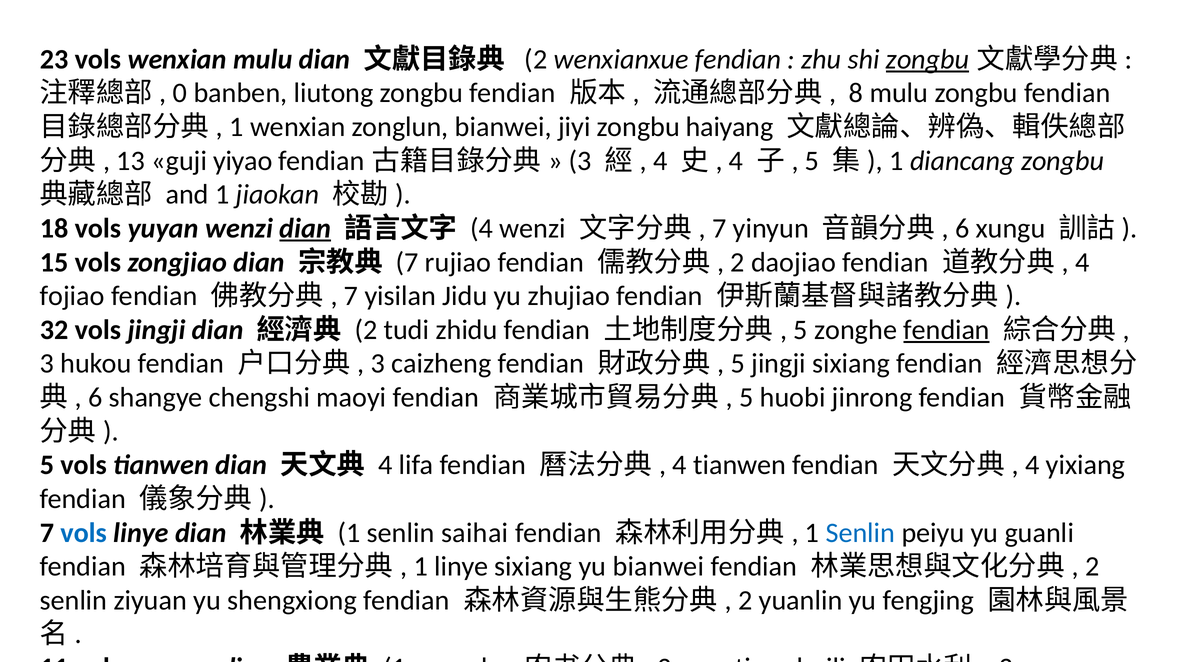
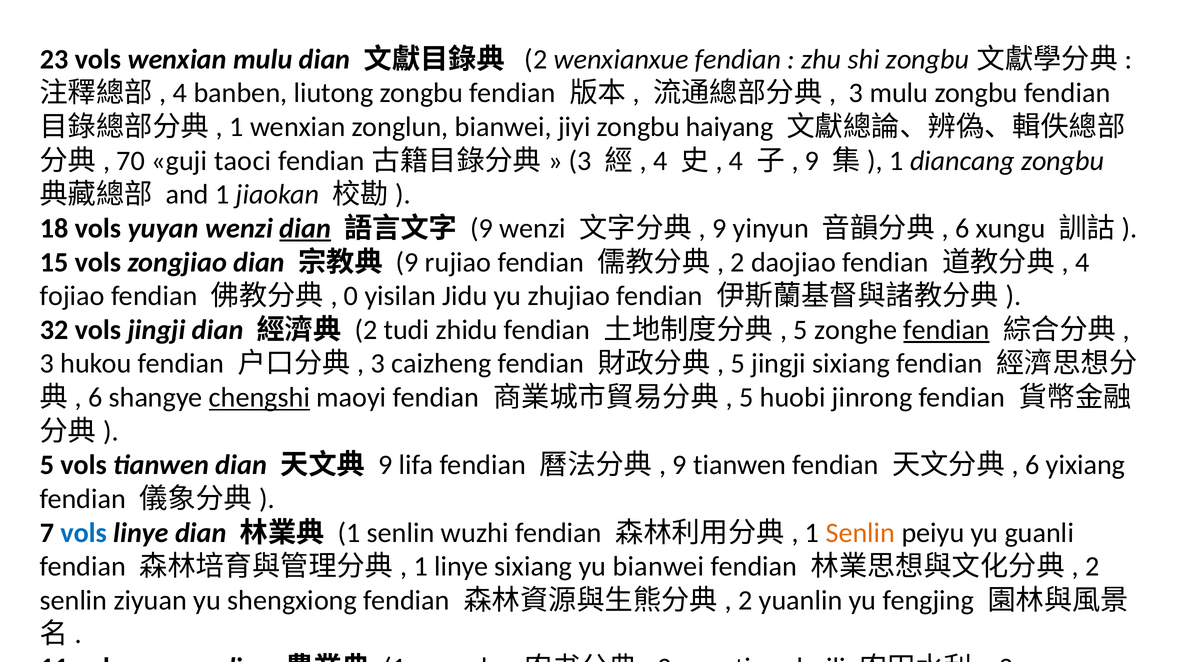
zongbu at (928, 59) underline: present -> none
0 at (180, 93): 0 -> 4
8 at (856, 93): 8 -> 3
13: 13 -> 70
yiyao: yiyao -> taoci
5 at (812, 161): 5 -> 9
4 at (482, 228): 4 -> 9
7 at (719, 228): 7 -> 9
7 at (407, 262): 7 -> 9
7 at (351, 296): 7 -> 0
chengshi underline: none -> present
4 at (385, 465): 4 -> 9
4 at (679, 465): 4 -> 9
4 at (1032, 465): 4 -> 6
senlin saihai: saihai -> wuzhi
Senlin at (860, 533) colour: blue -> orange
